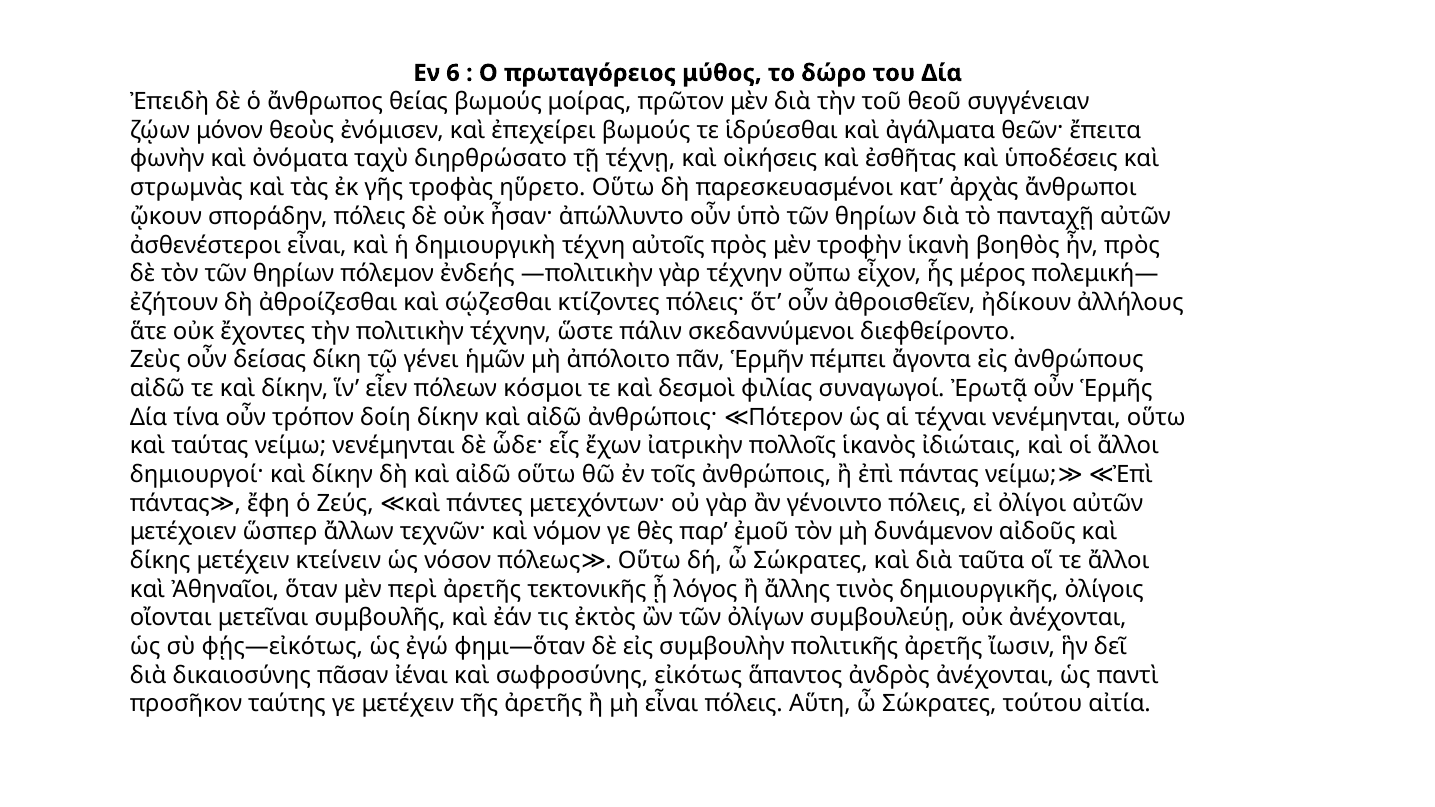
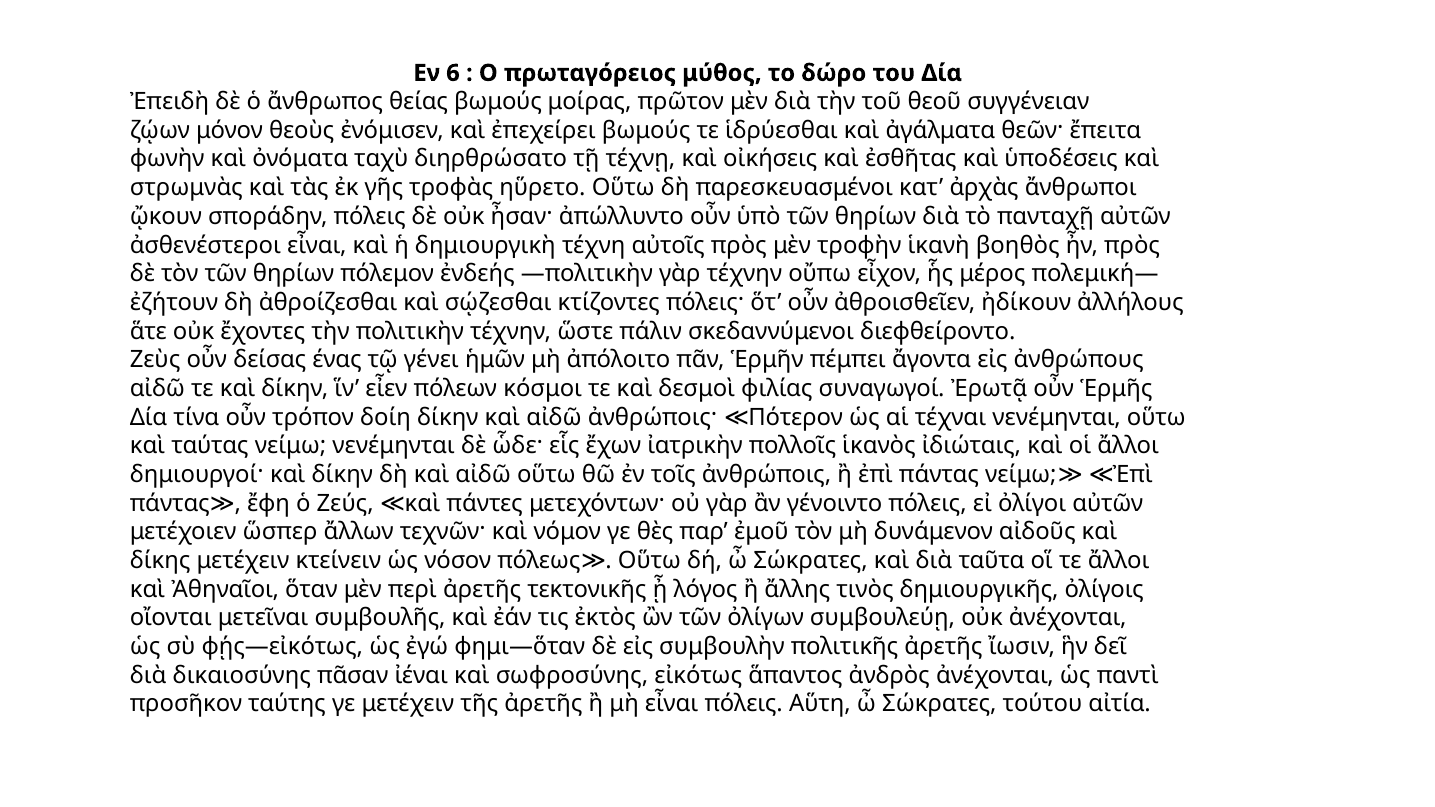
δίκη: δίκη -> ένας
